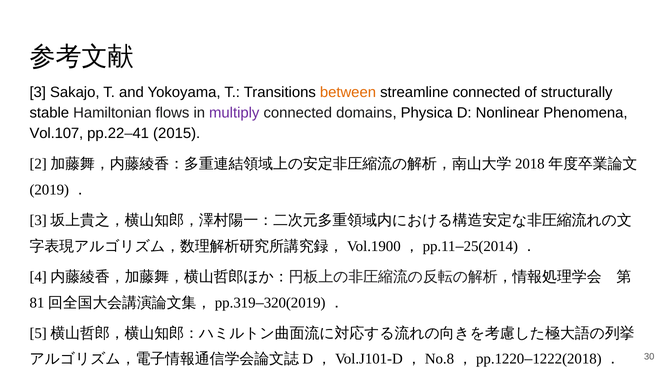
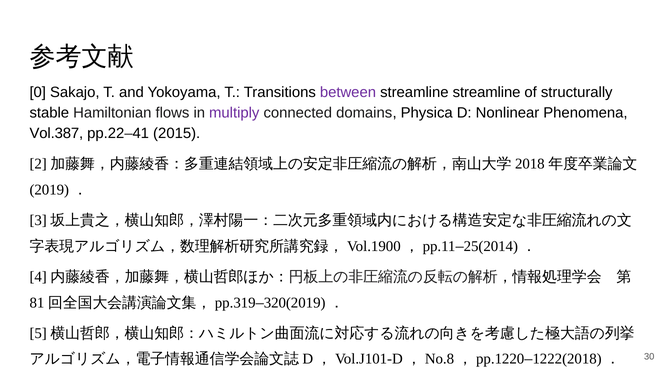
3: 3 -> 0
between colour: orange -> purple
streamline connected: connected -> streamline
Vol.107: Vol.107 -> Vol.387
